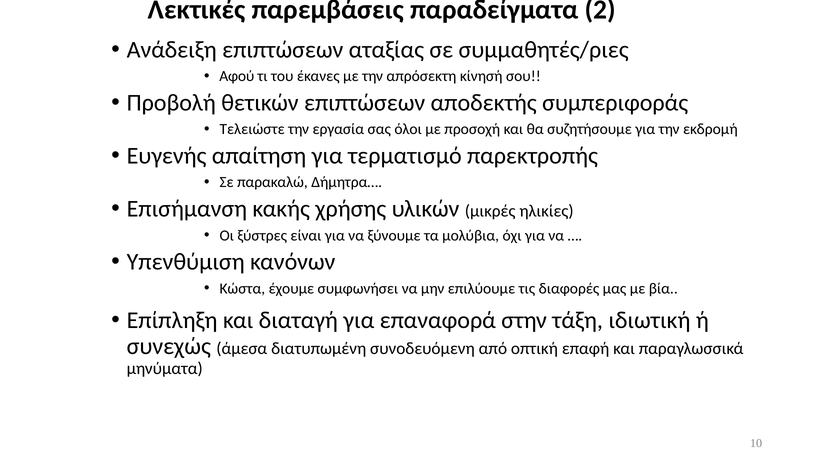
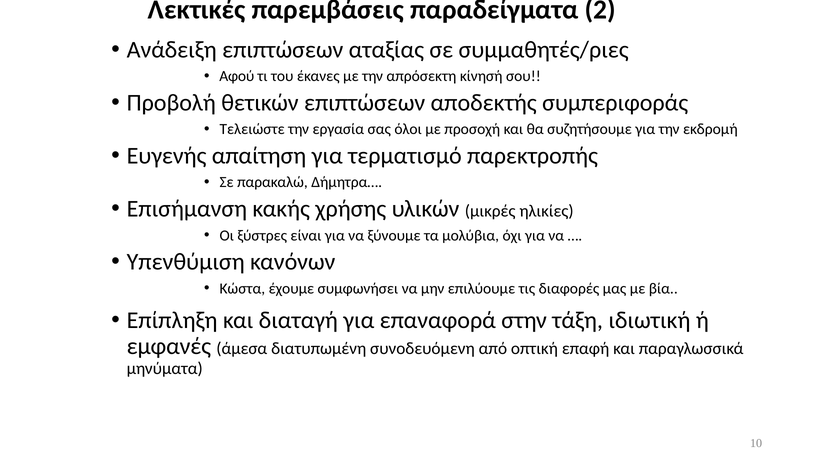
συνεχώς: συνεχώς -> εμφανές
